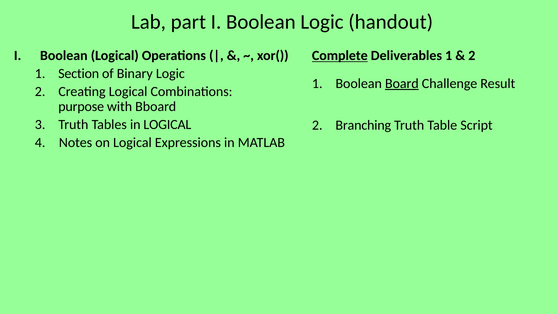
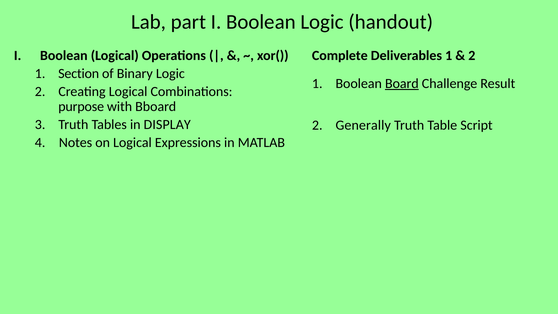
Complete underline: present -> none
in LOGICAL: LOGICAL -> DISPLAY
Branching: Branching -> Generally
